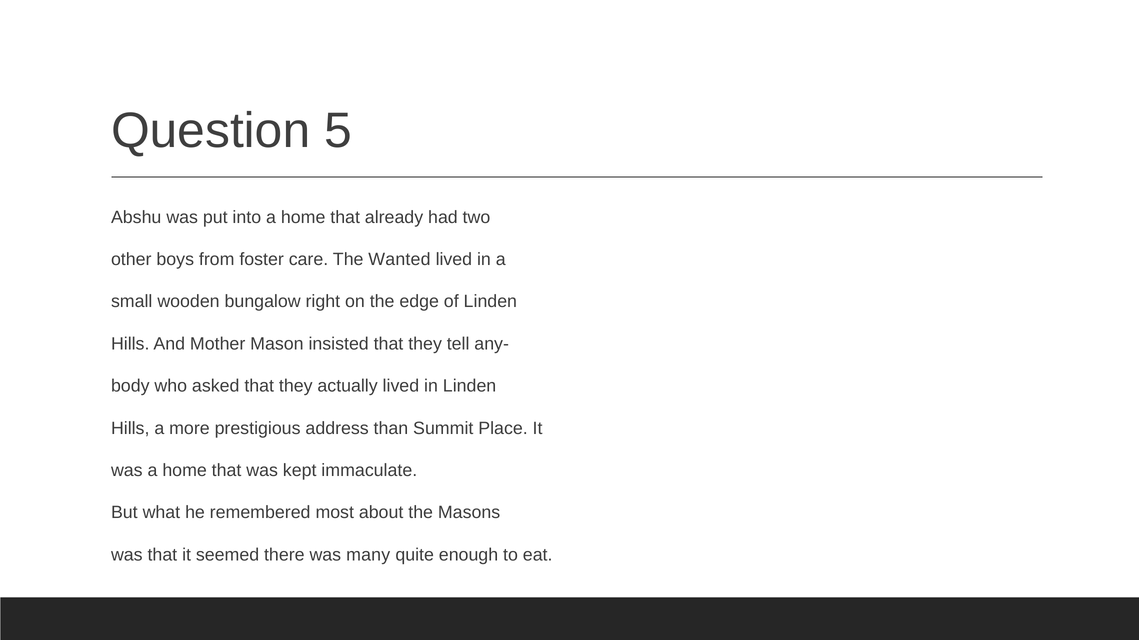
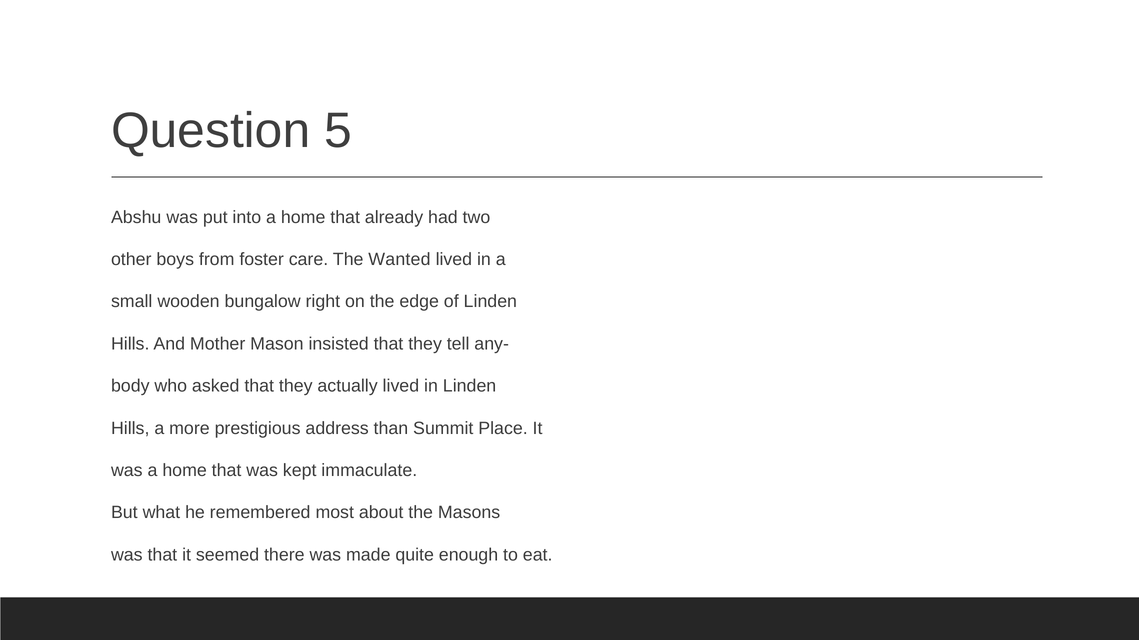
many: many -> made
